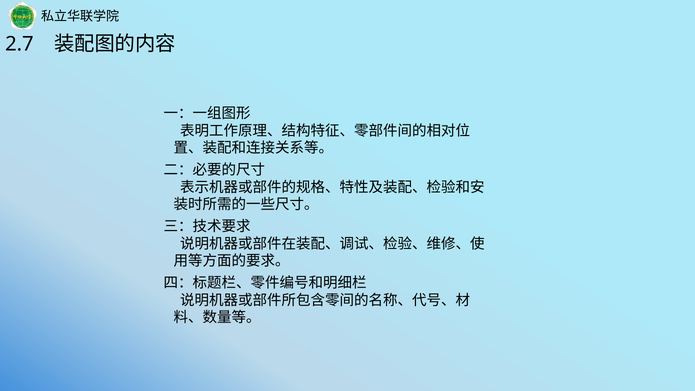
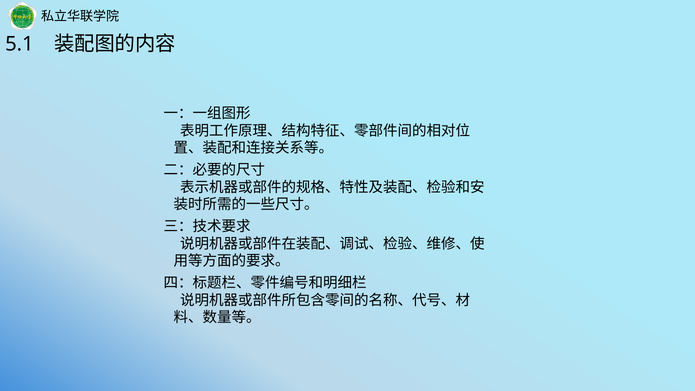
2.7: 2.7 -> 5.1
